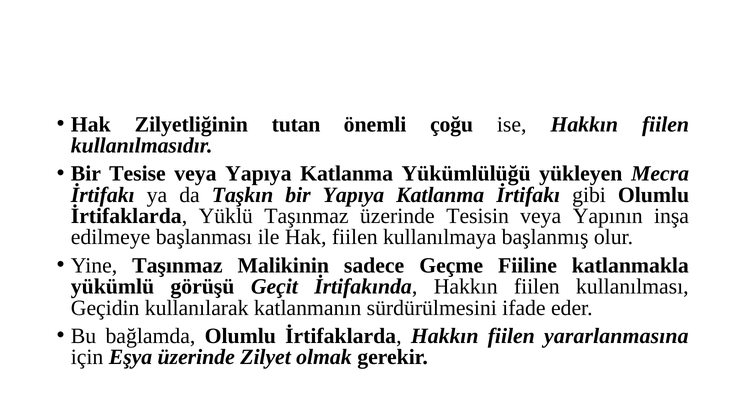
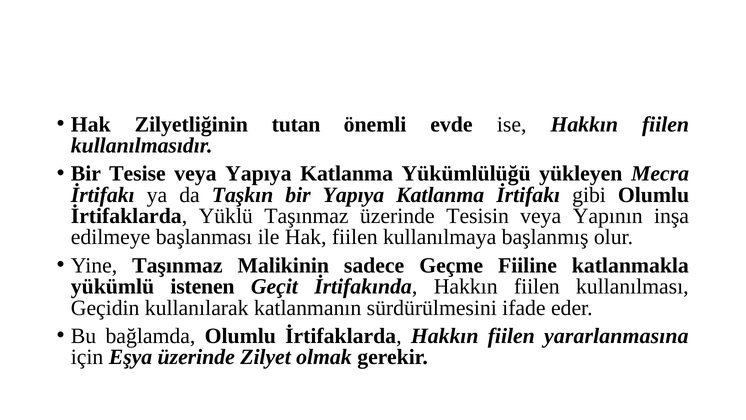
çoğu: çoğu -> evde
görüşü: görüşü -> istenen
